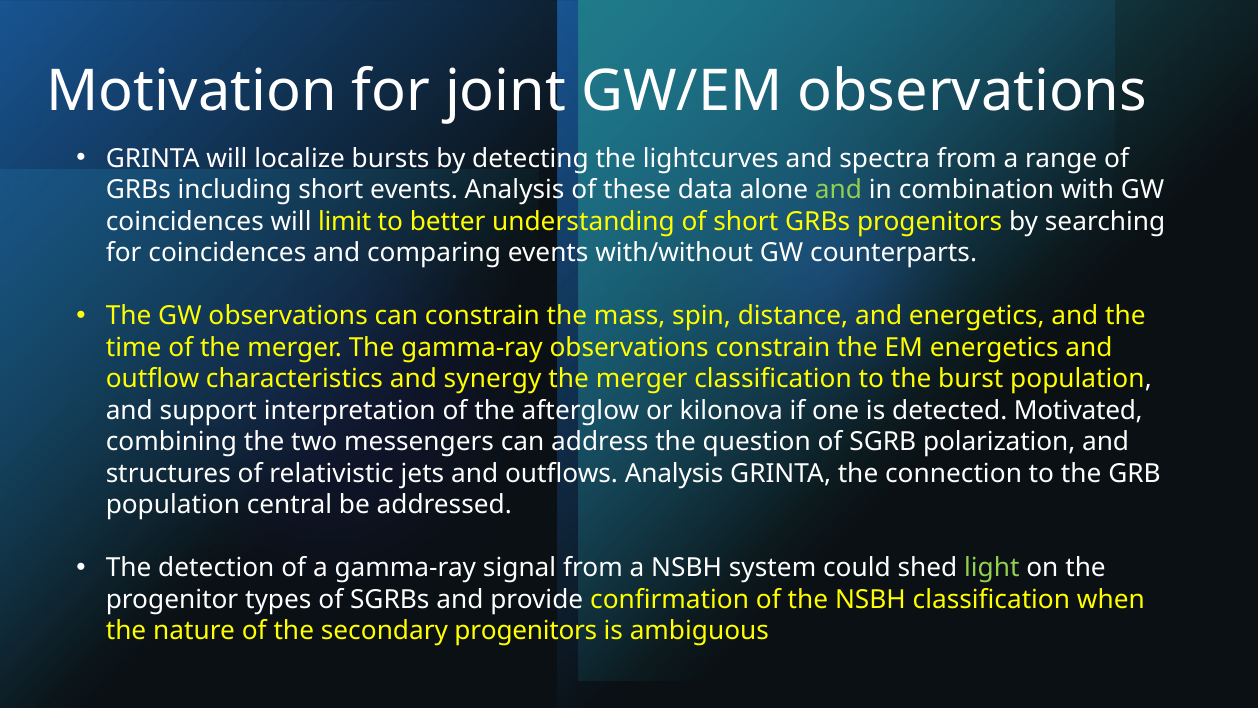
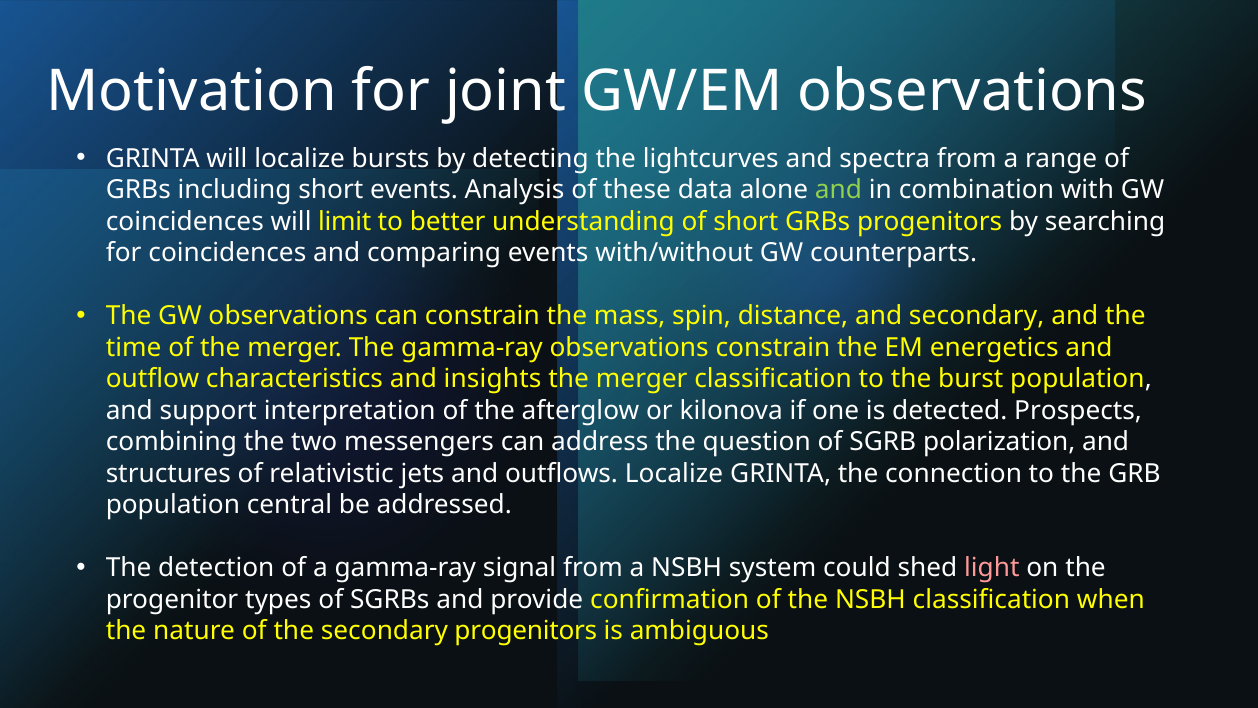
and energetics: energetics -> secondary
synergy: synergy -> insights
Motivated: Motivated -> Prospects
outflows Analysis: Analysis -> Localize
light colour: light green -> pink
